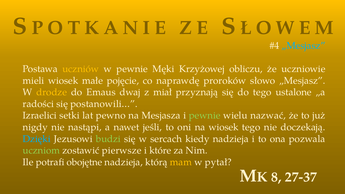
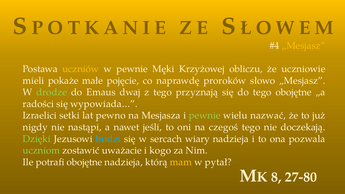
„Mesjasz at (304, 46) colour: light blue -> yellow
mieli wiosek: wiosek -> pokaże
drodze colour: yellow -> light green
z miał: miał -> tego
tego ustalone: ustalone -> obojętne
postanowili…: postanowili… -> wypowiada…
na wiosek: wiosek -> czegoś
Dzięki colour: light blue -> light green
budzi colour: light green -> light blue
kiedy: kiedy -> wiary
pierwsze: pierwsze -> uważacie
które: które -> kogo
27-37: 27-37 -> 27-80
